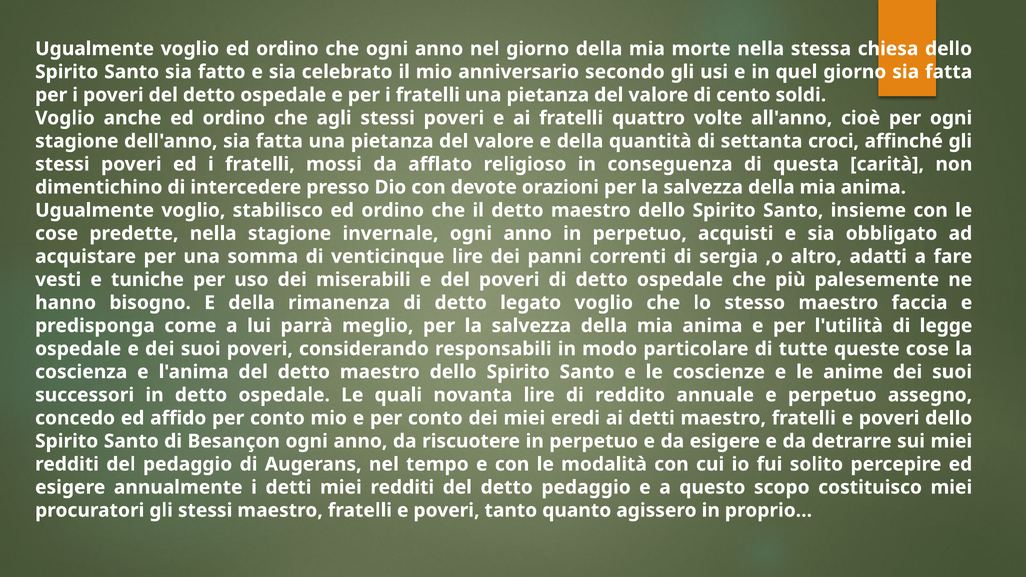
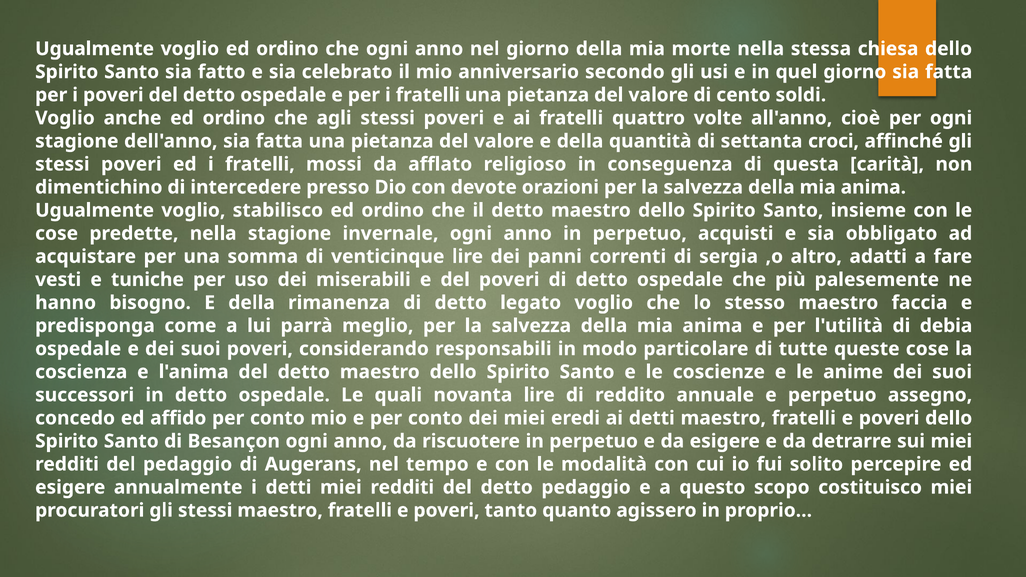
legge: legge -> debia
